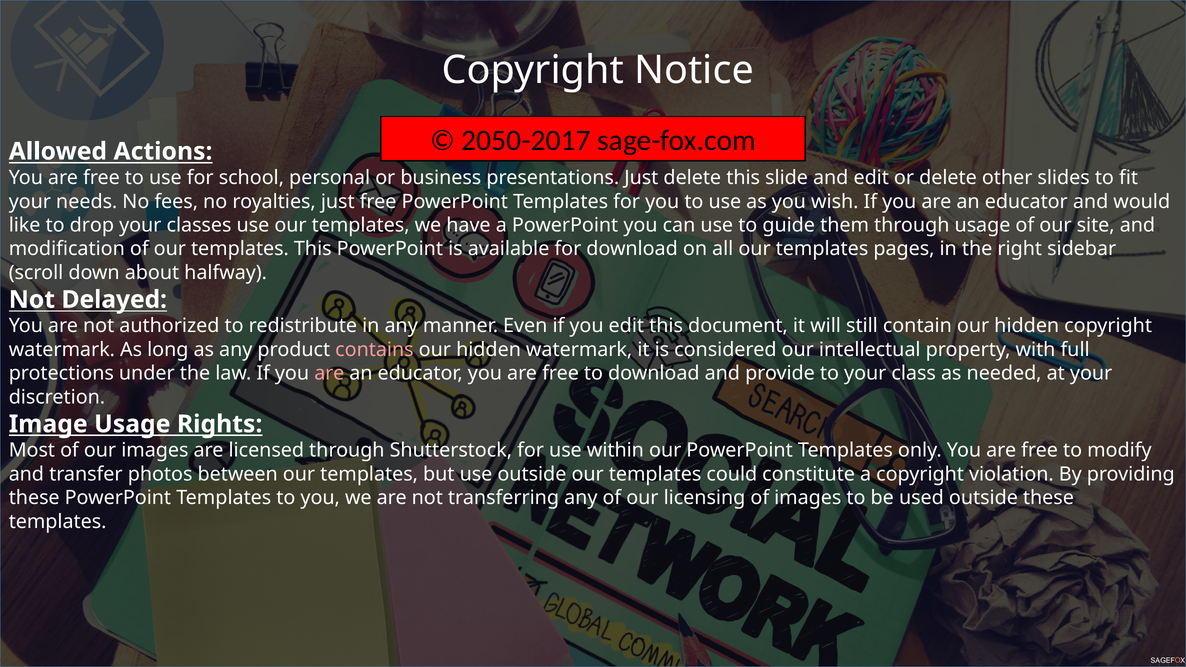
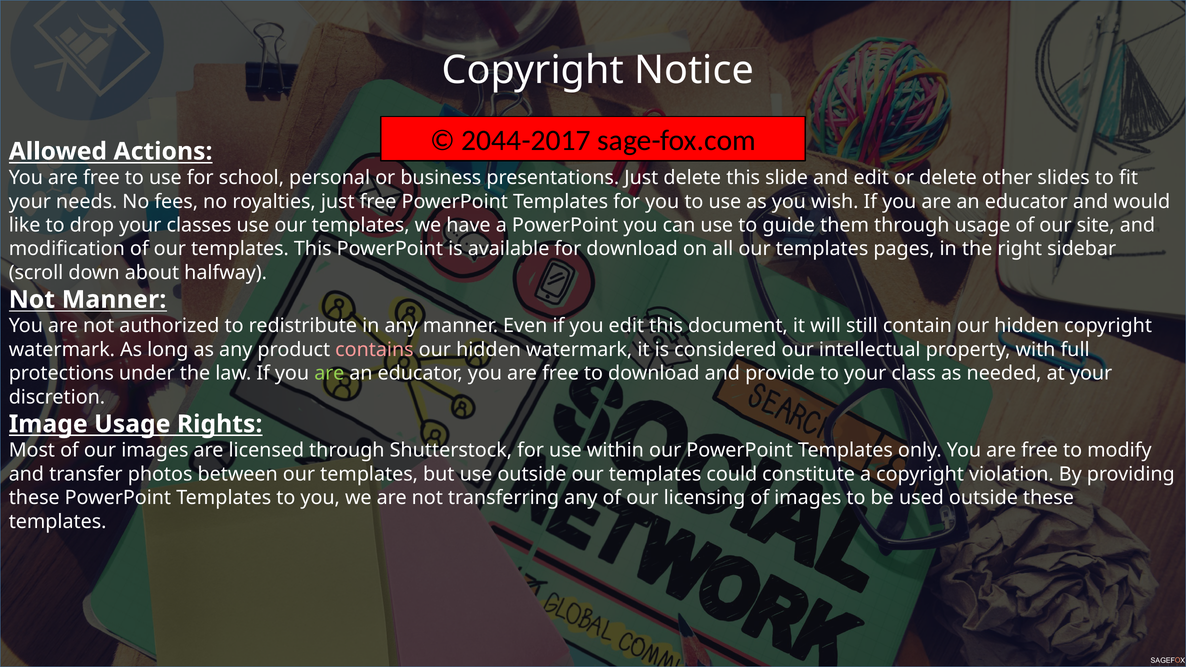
2050-2017: 2050-2017 -> 2044-2017
Not Delayed: Delayed -> Manner
are at (329, 373) colour: pink -> light green
